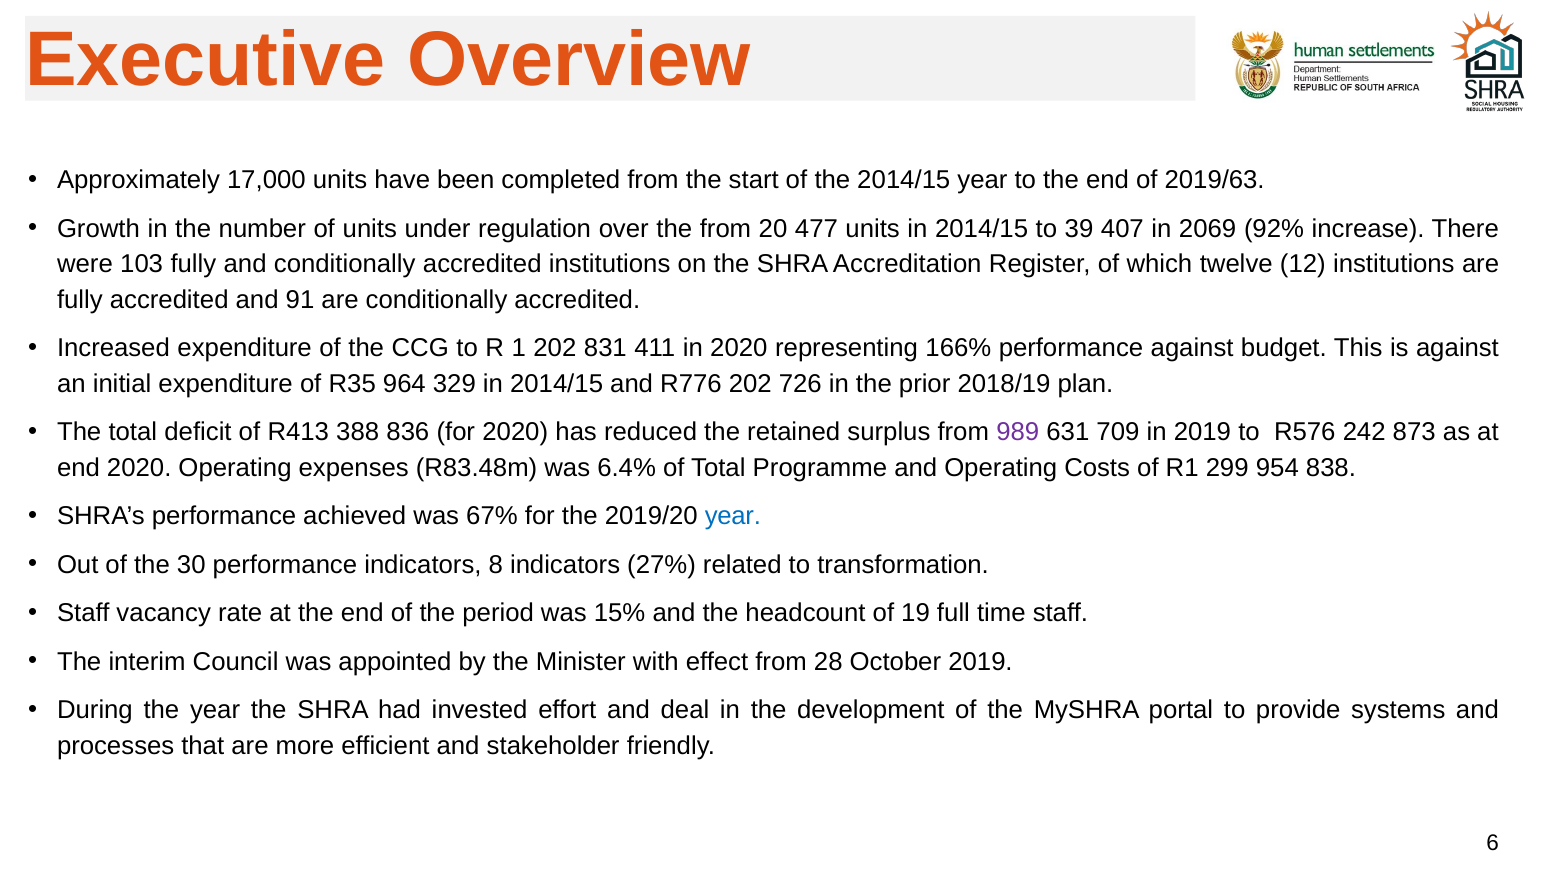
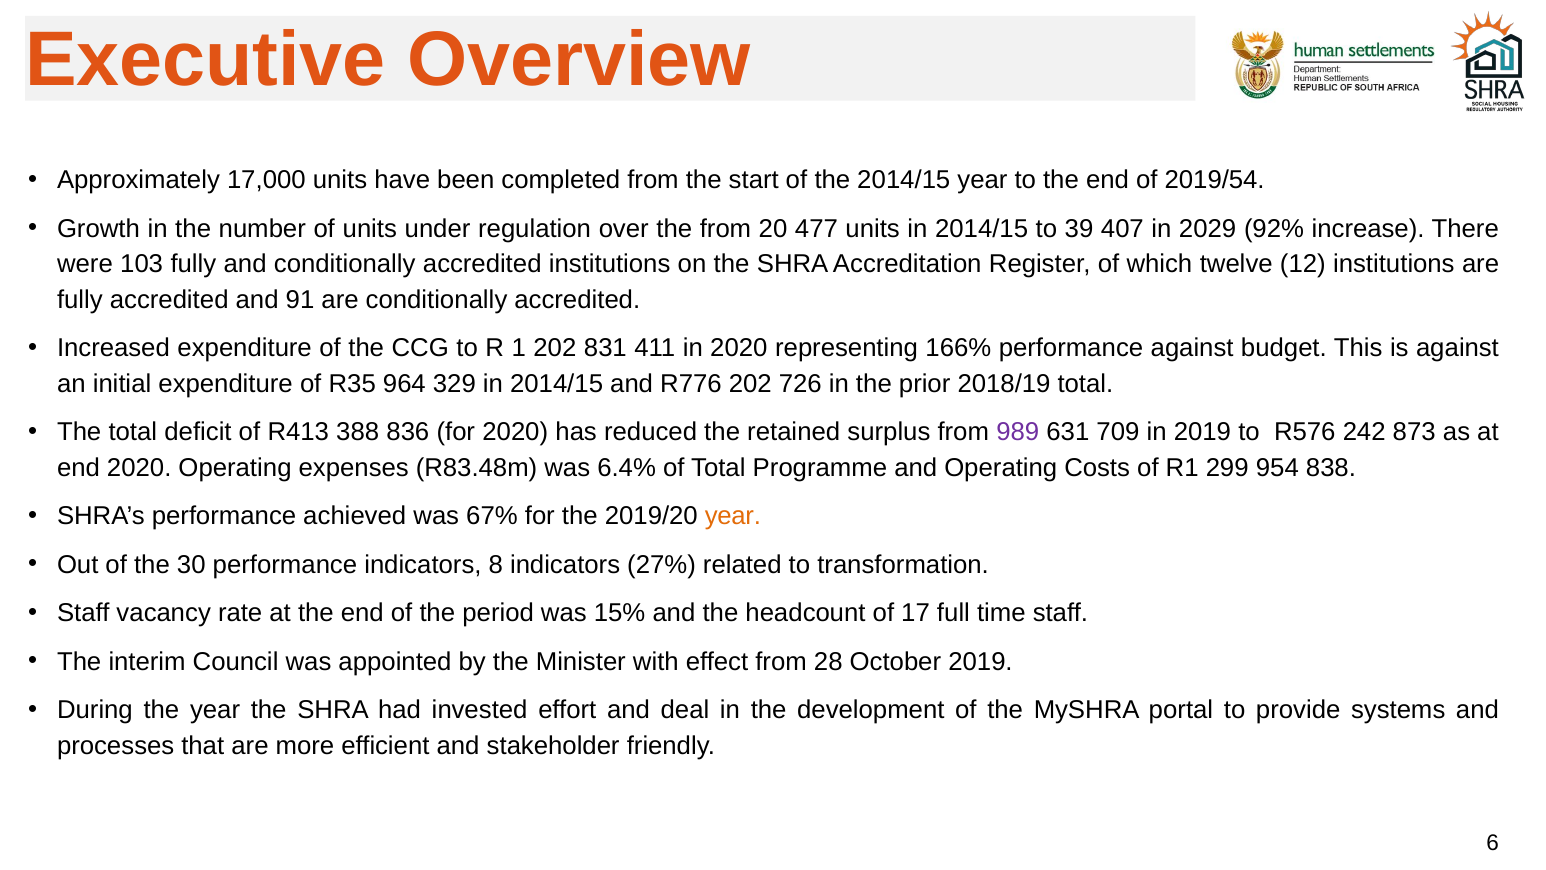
2019/63: 2019/63 -> 2019/54
2069: 2069 -> 2029
2018/19 plan: plan -> total
year at (733, 516) colour: blue -> orange
19: 19 -> 17
